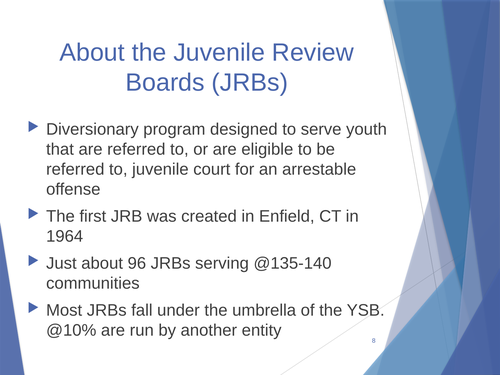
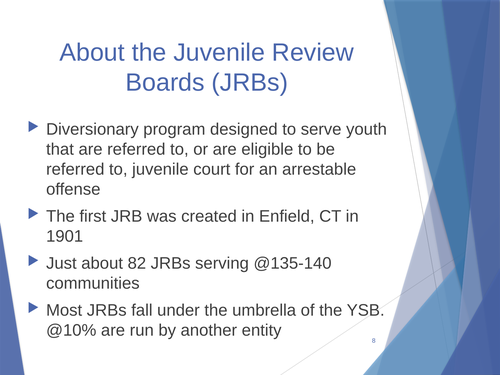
1964: 1964 -> 1901
96: 96 -> 82
